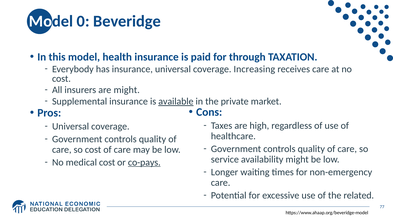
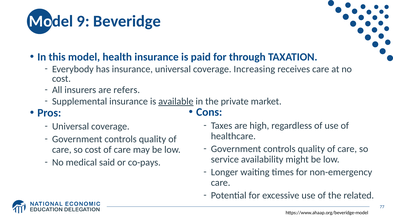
0: 0 -> 9
are might: might -> refers
medical cost: cost -> said
co-pays underline: present -> none
